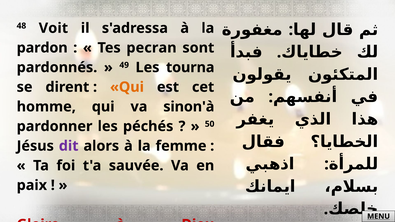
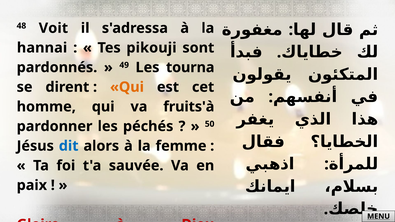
pardon: pardon -> hannai
pecran: pecran -> pikouji
sinon'à: sinon'à -> fruits'à
dit colour: purple -> blue
